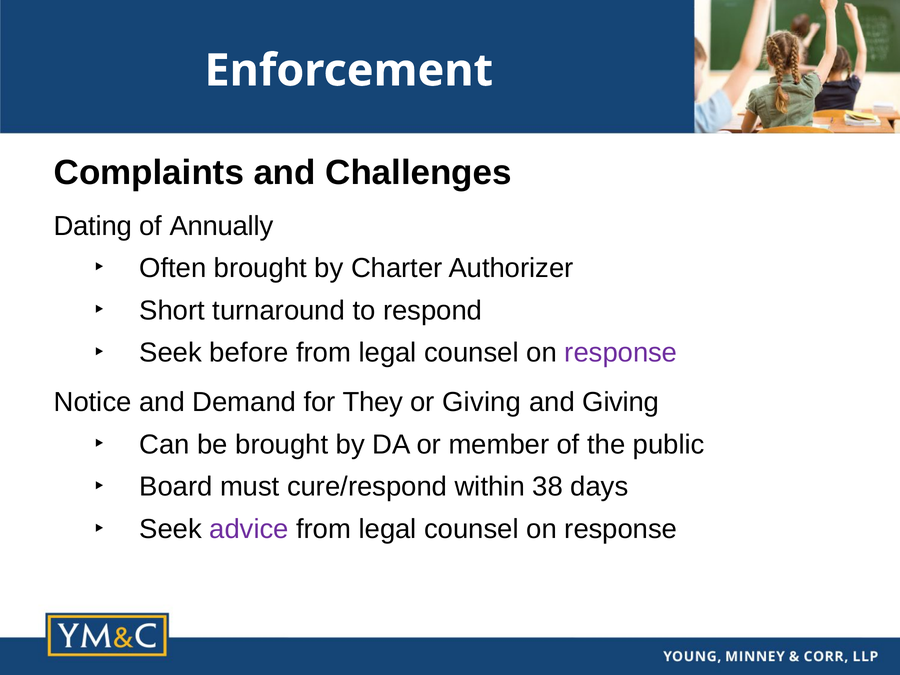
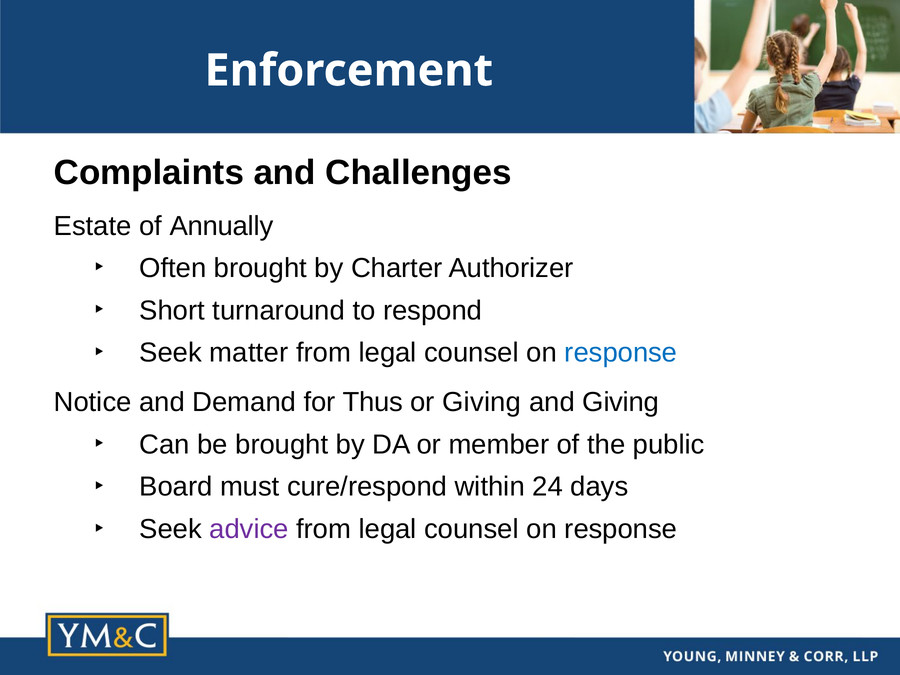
Dating: Dating -> Estate
before: before -> matter
response at (621, 353) colour: purple -> blue
They: They -> Thus
38: 38 -> 24
